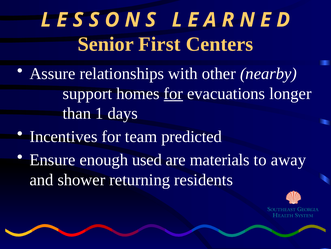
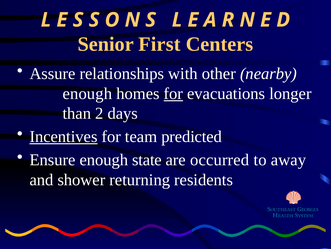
support at (87, 93): support -> enough
1: 1 -> 2
Incentives underline: none -> present
used: used -> state
materials: materials -> occurred
